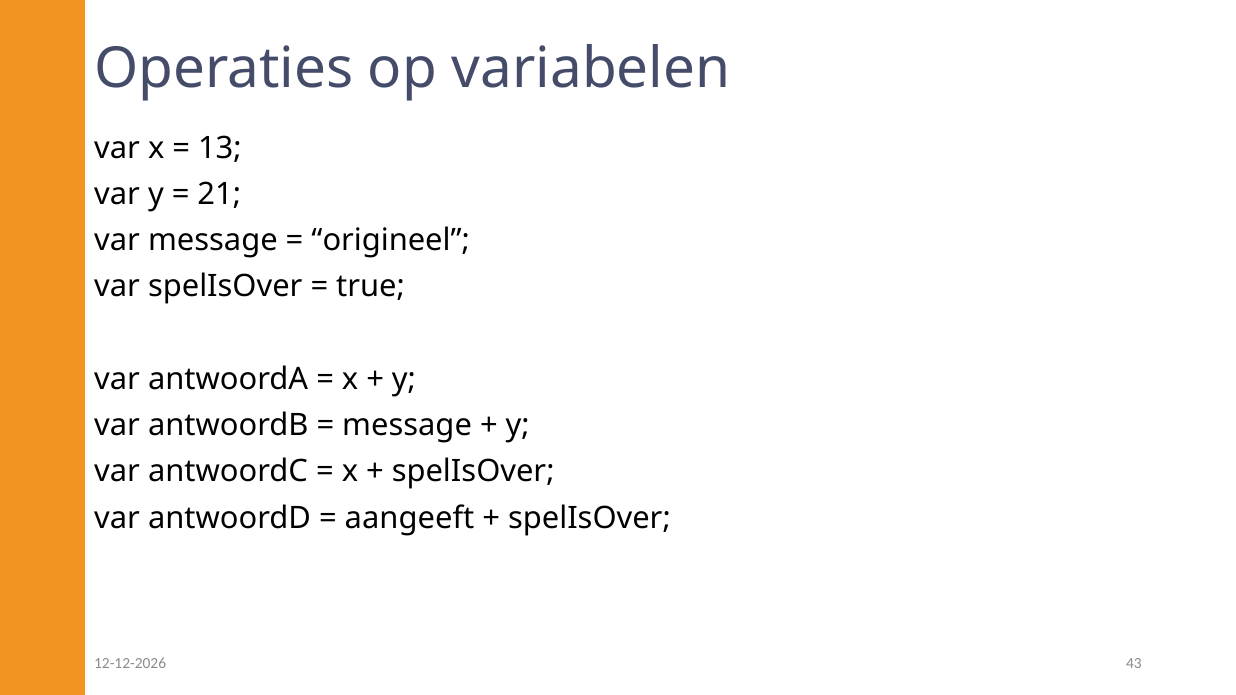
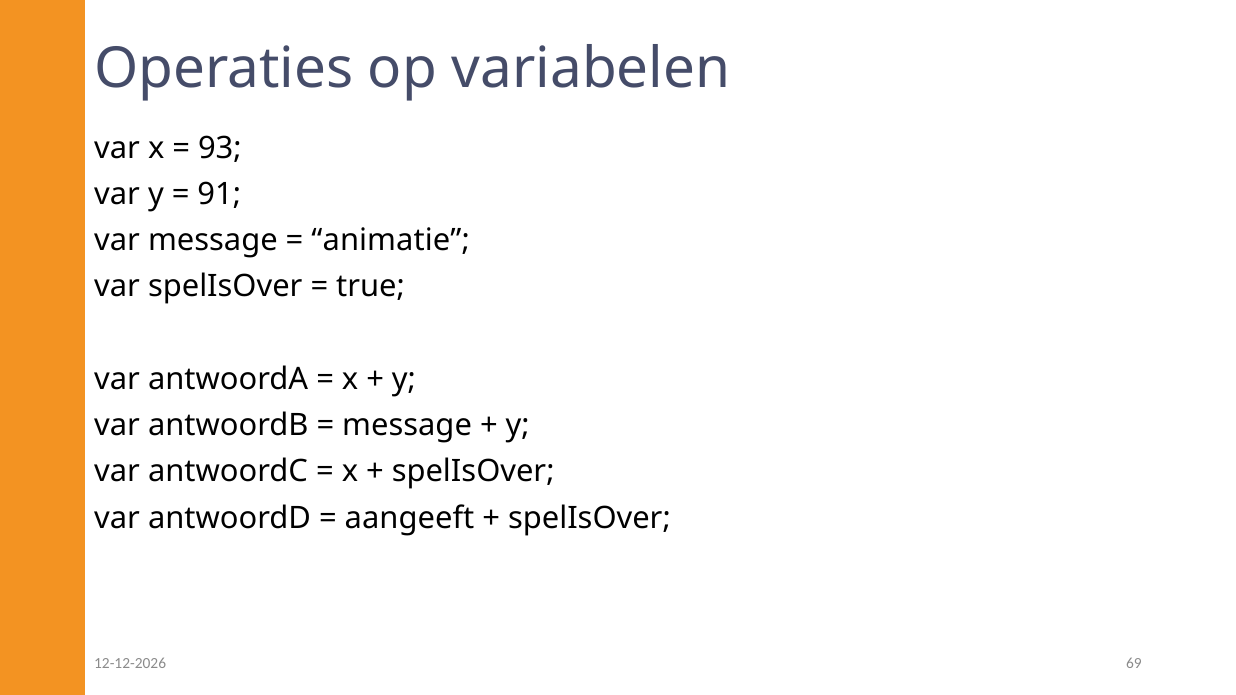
13: 13 -> 93
21: 21 -> 91
origineel: origineel -> animatie
43: 43 -> 69
